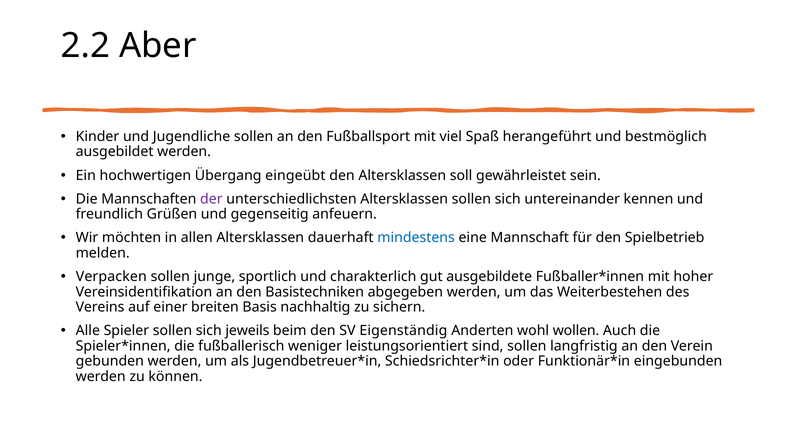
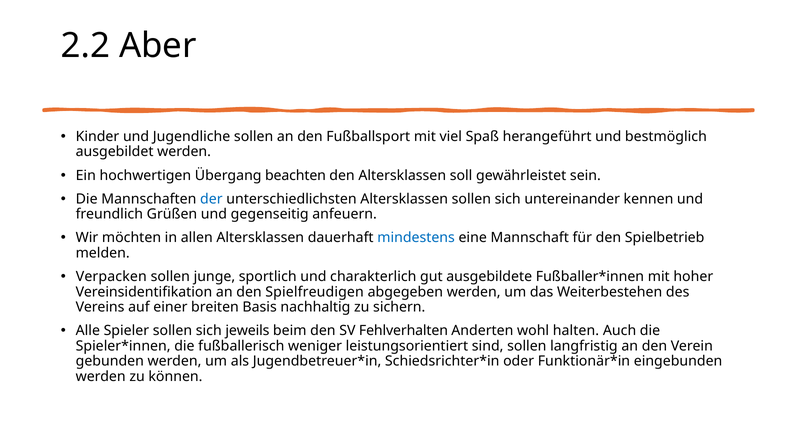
eingeübt: eingeübt -> beachten
der colour: purple -> blue
Basistechniken: Basistechniken -> Spielfreudigen
Eigenständig: Eigenständig -> Fehlverhalten
wollen: wollen -> halten
